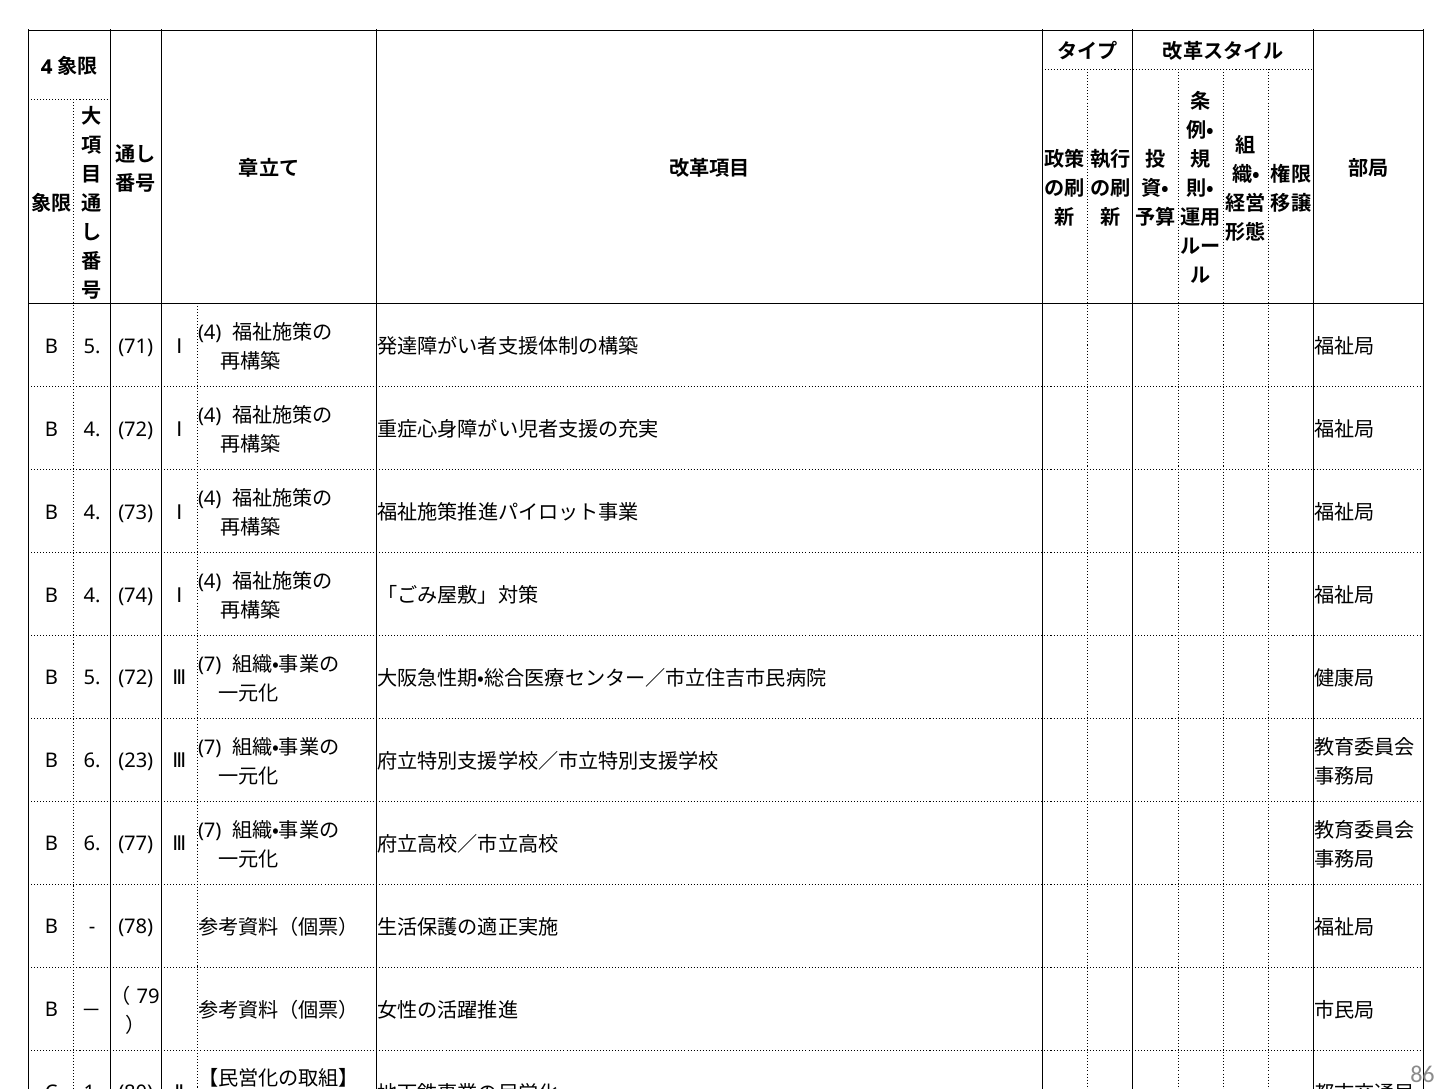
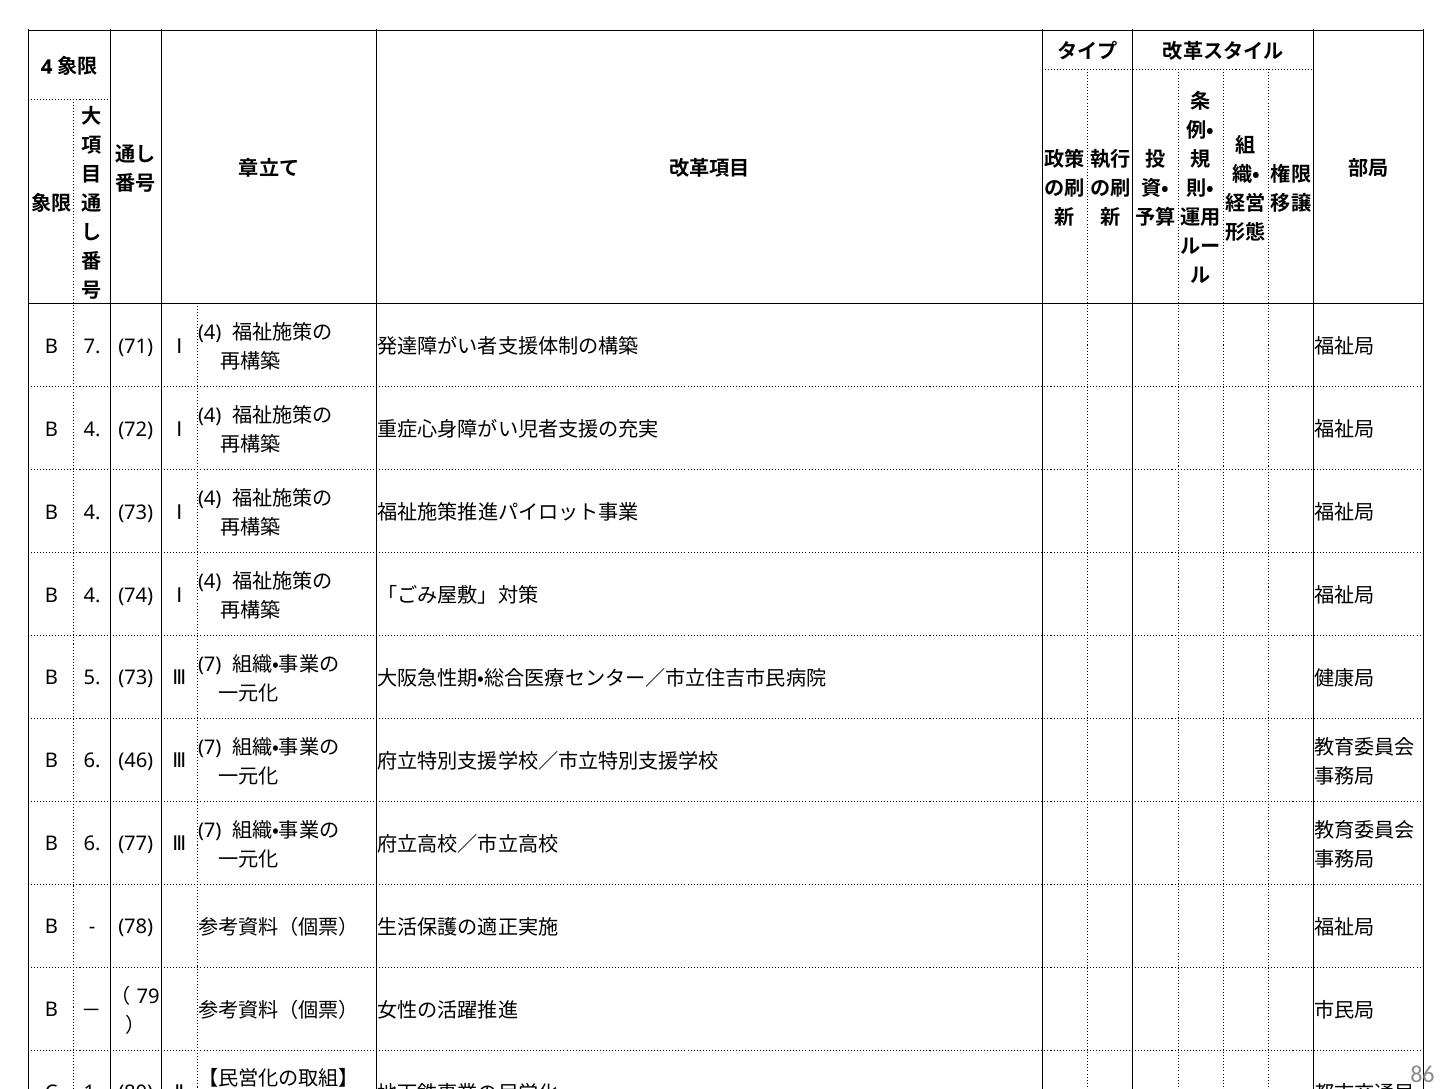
5 at (92, 347): 5 -> 7
5 72: 72 -> 73
23: 23 -> 46
